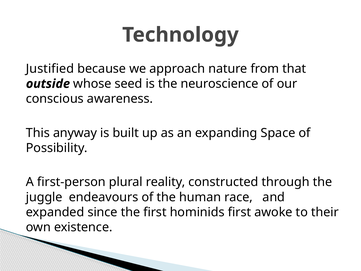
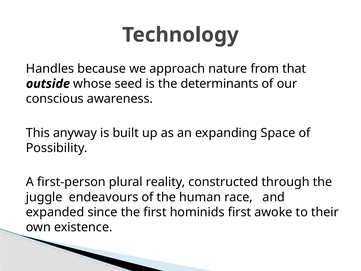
Justified: Justified -> Handles
neuroscience: neuroscience -> determinants
